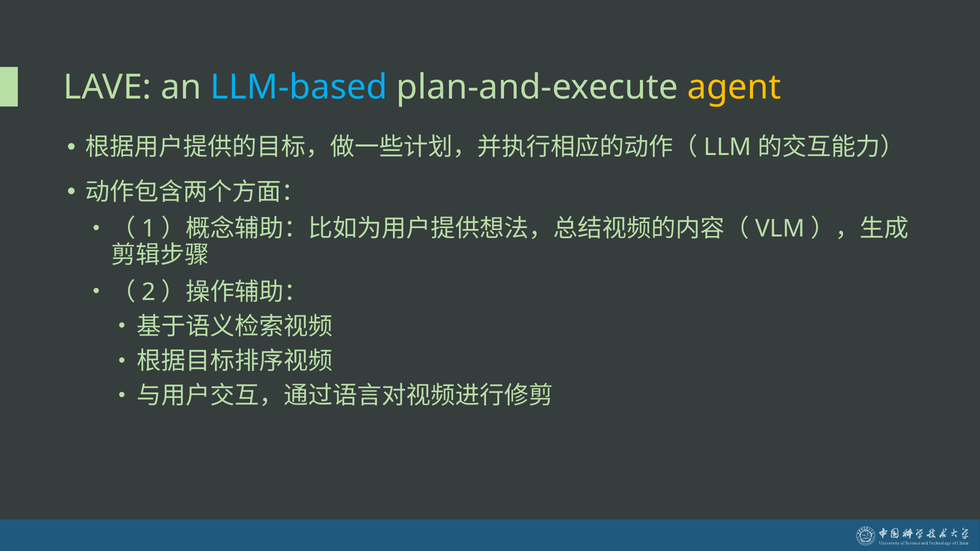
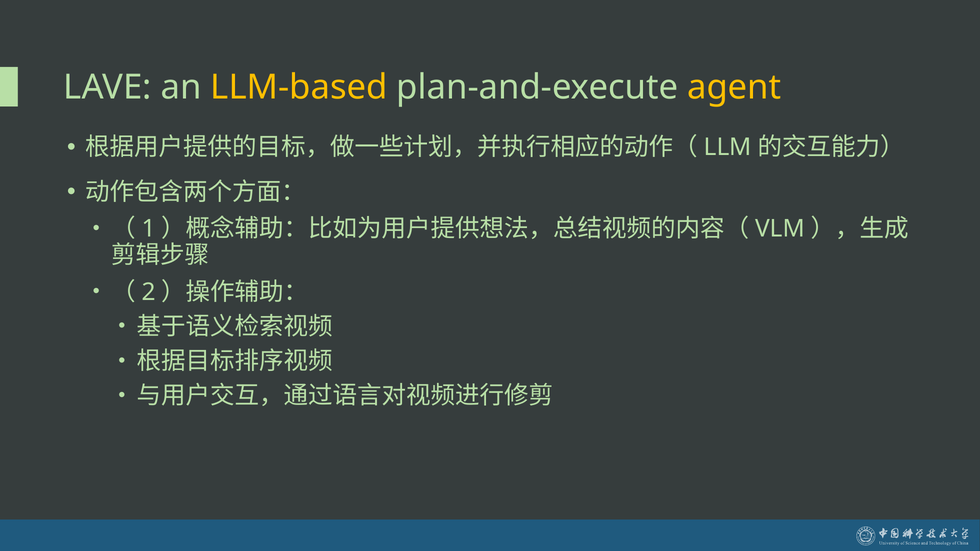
LLM-based colour: light blue -> yellow
